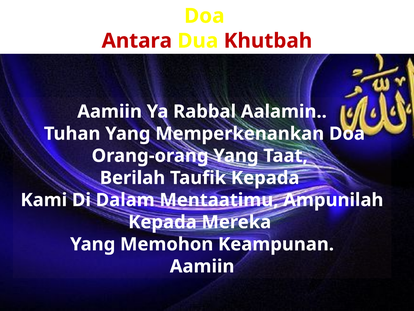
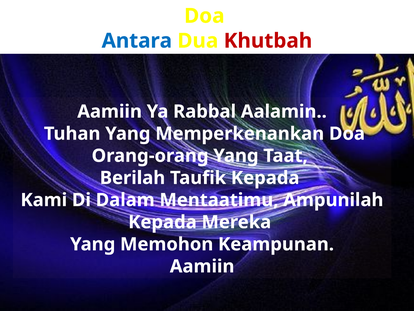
Antara colour: red -> blue
